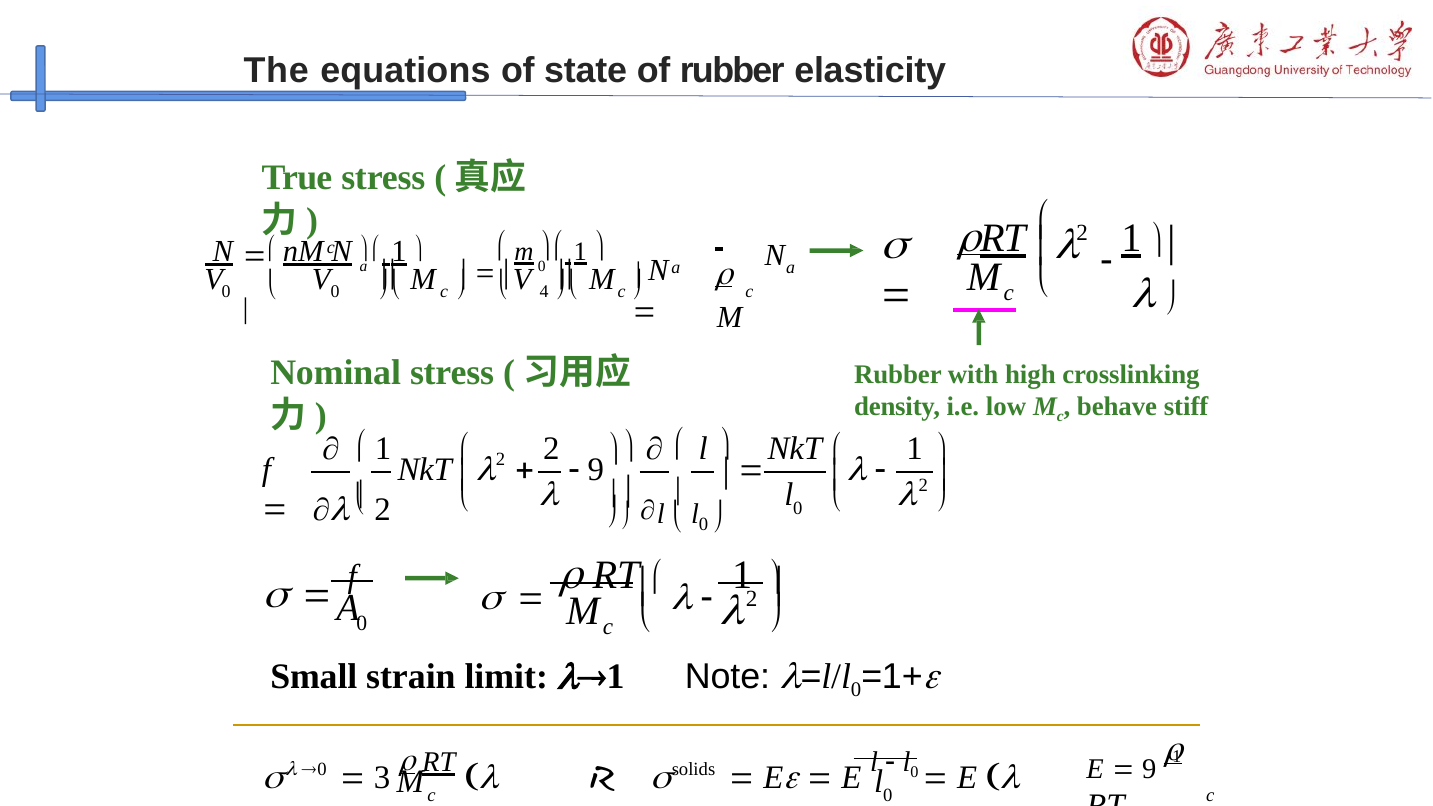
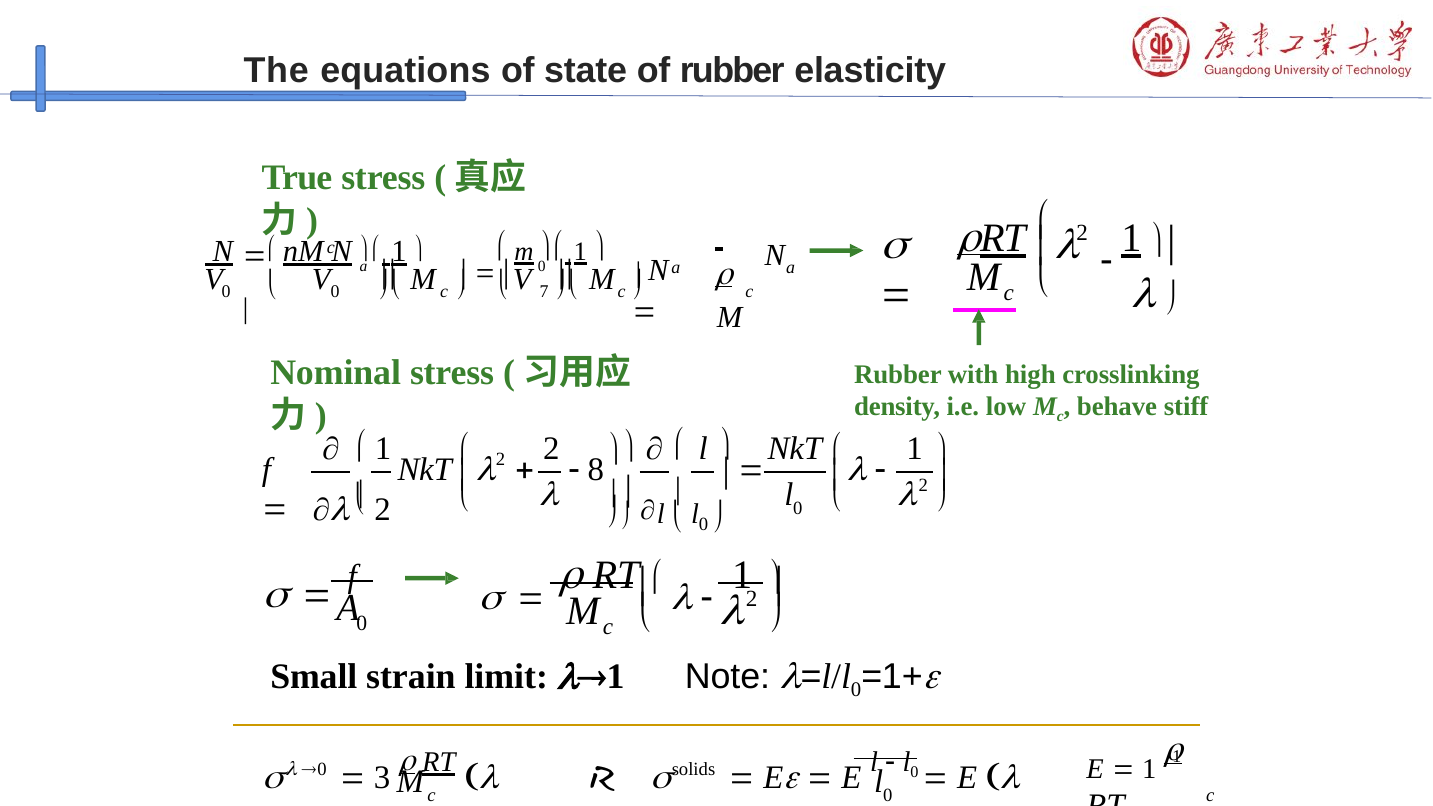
4: 4 -> 7
9 at (596, 469): 9 -> 8
9 at (1149, 769): 9 -> 1
